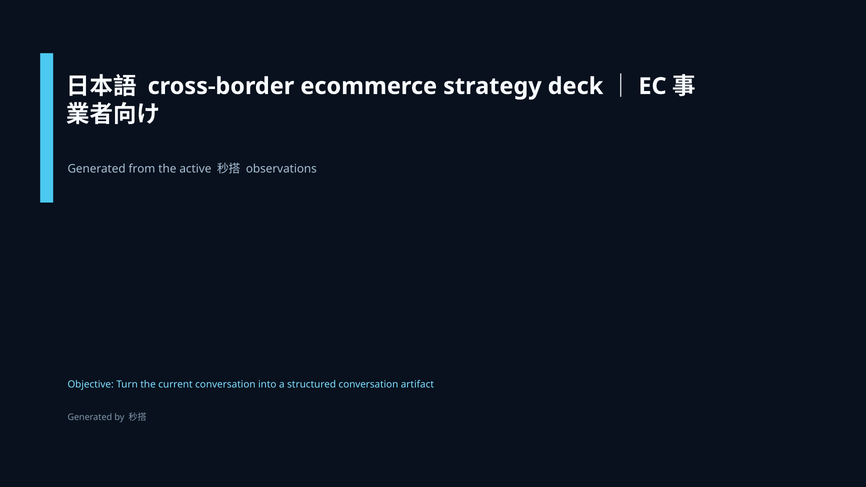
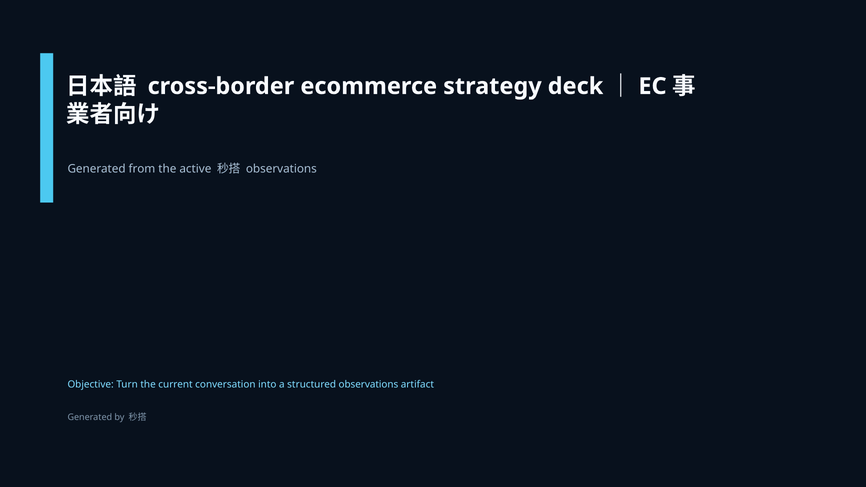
structured conversation: conversation -> observations
